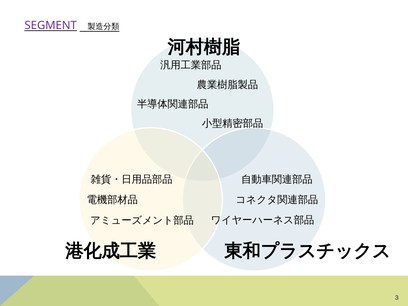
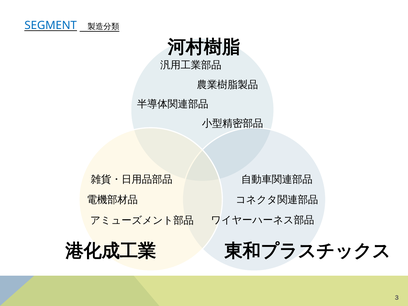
SEGMENT colour: purple -> blue
